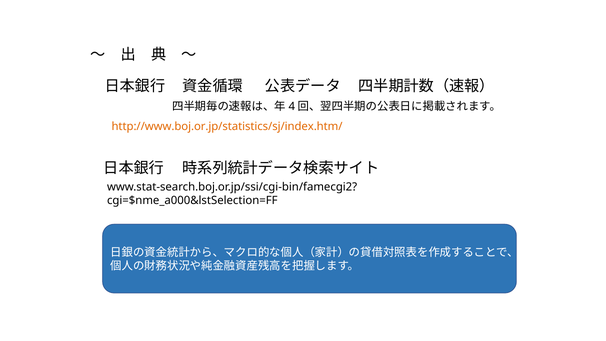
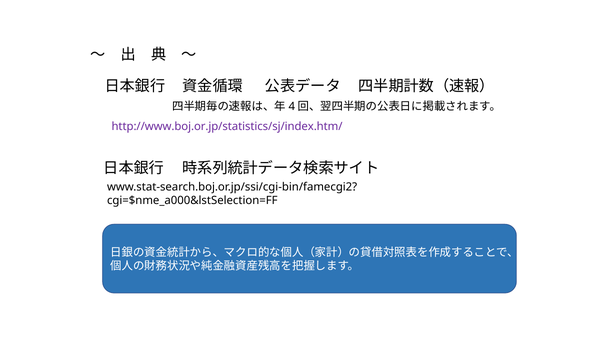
http://www.boj.or.jp/statistics/sj/index.htm/ colour: orange -> purple
